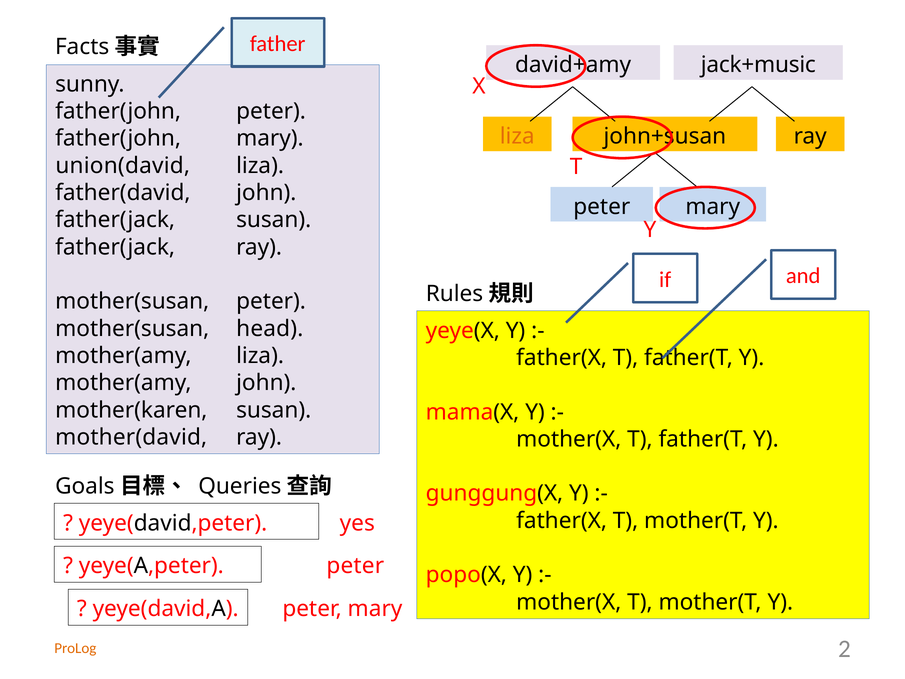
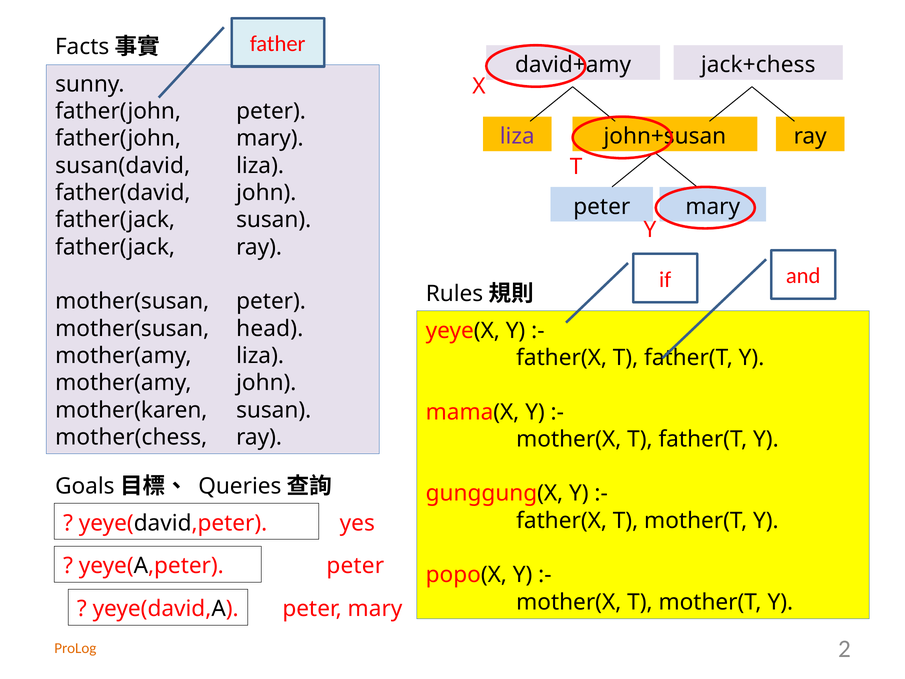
jack+music: jack+music -> jack+chess
liza at (517, 136) colour: orange -> purple
union(david: union(david -> susan(david
mother(david: mother(david -> mother(chess
